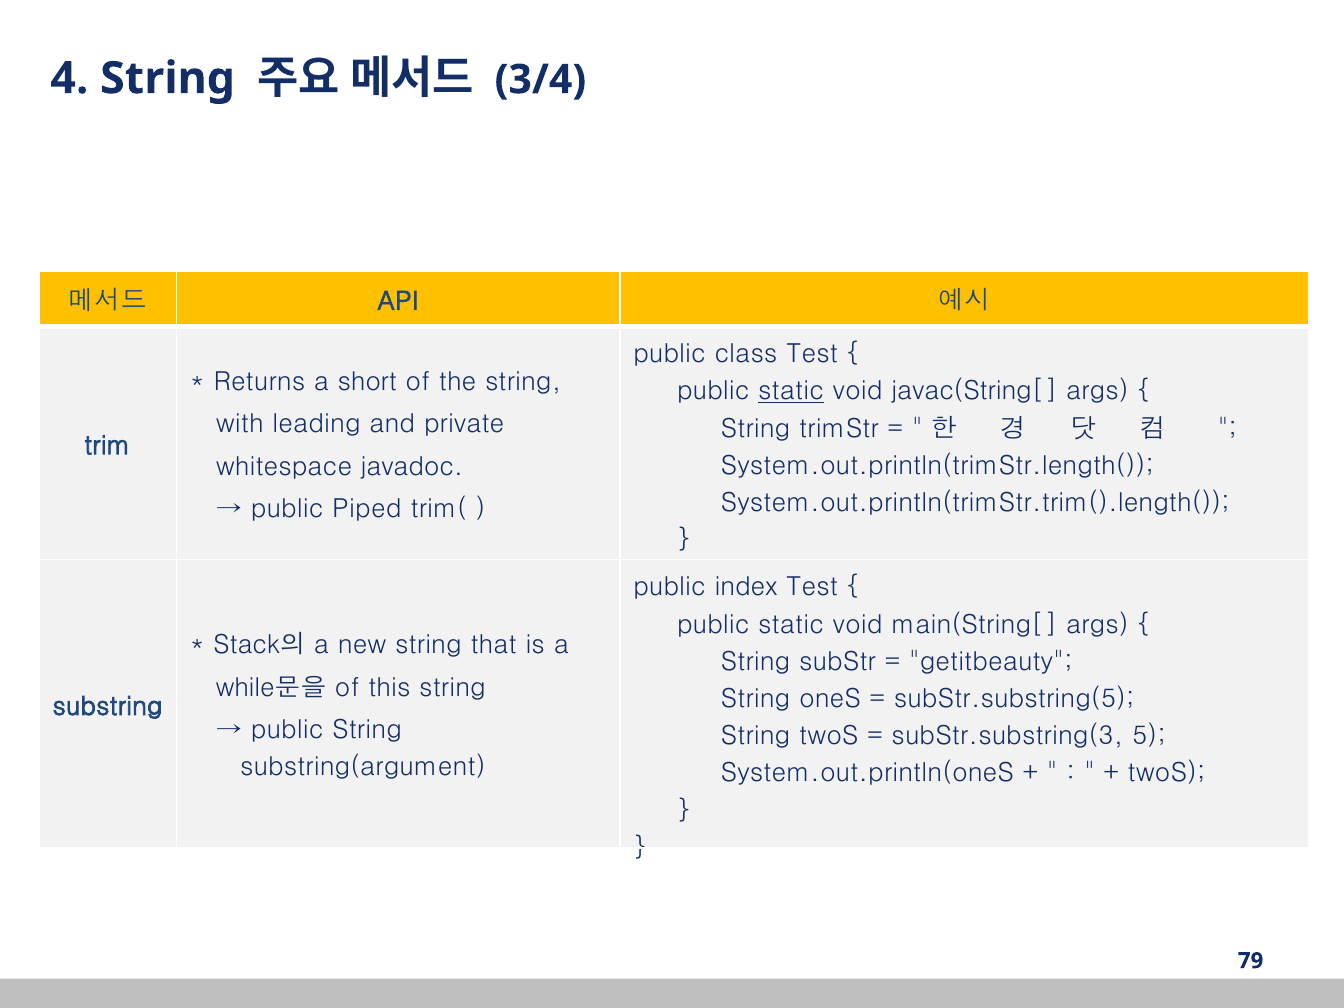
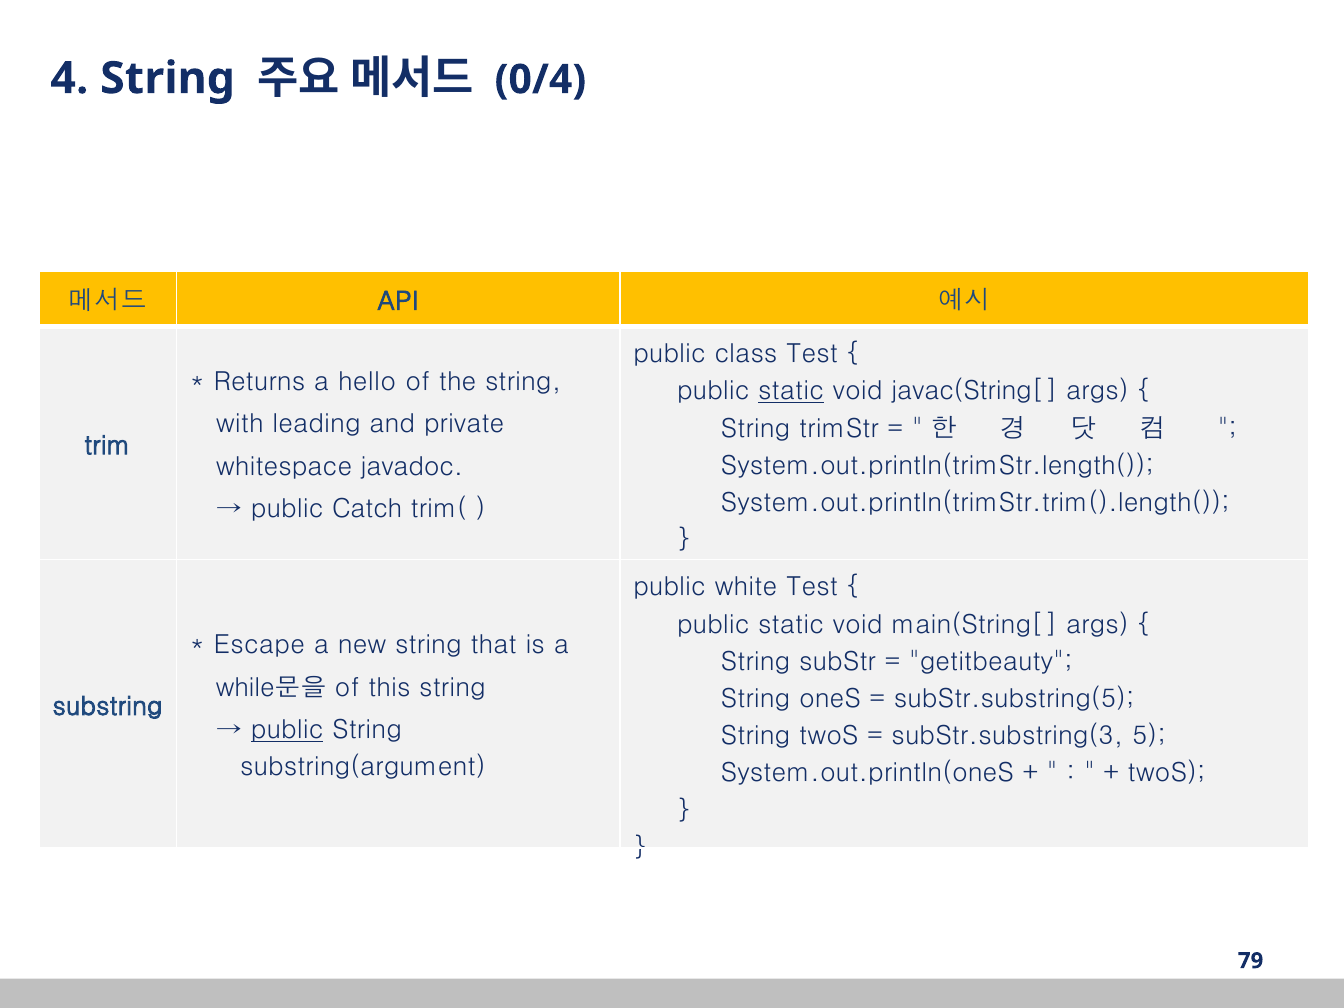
3/4: 3/4 -> 0/4
short: short -> hello
Piped: Piped -> Catch
index: index -> white
Stack의: Stack의 -> Escape
public at (287, 730) underline: none -> present
